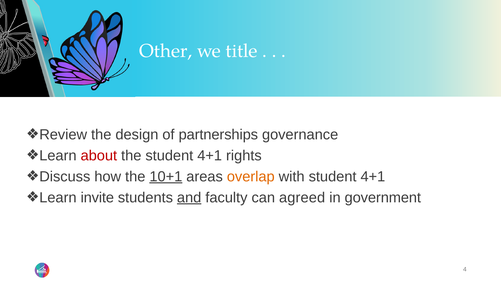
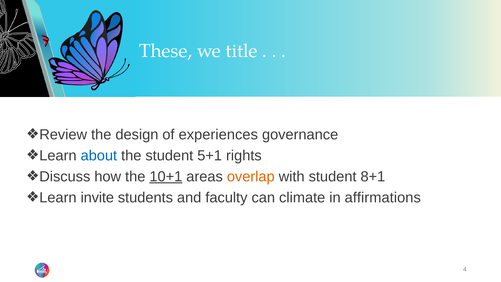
Other: Other -> These
partnerships: partnerships -> experiences
about colour: red -> blue
the student 4+1: 4+1 -> 5+1
with student 4+1: 4+1 -> 8+1
and underline: present -> none
agreed: agreed -> climate
government: government -> affirmations
